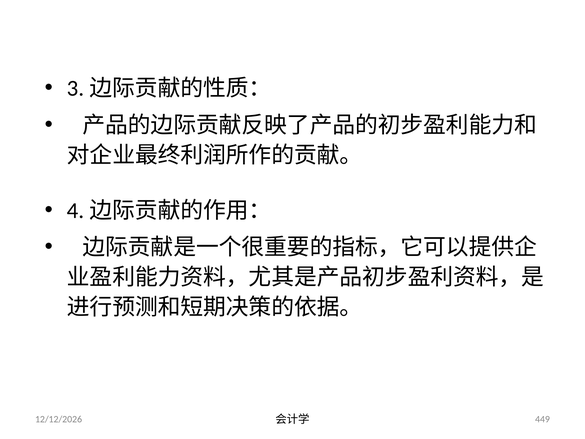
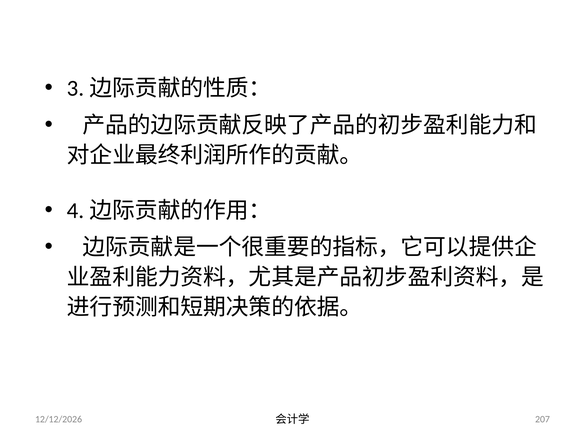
449: 449 -> 207
